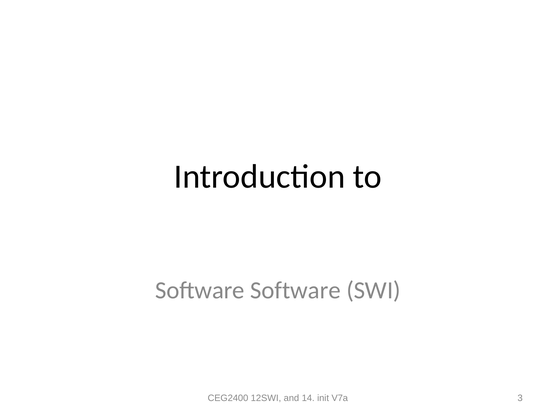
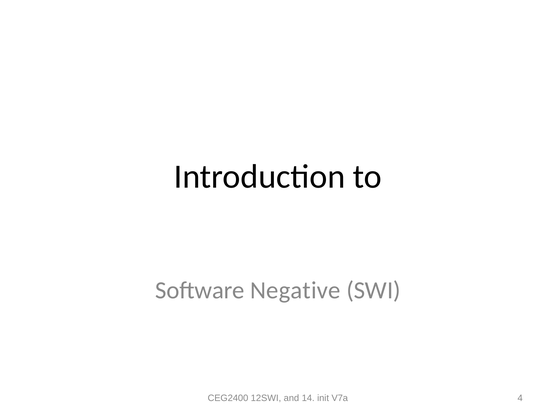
Software Software: Software -> Negative
3: 3 -> 4
